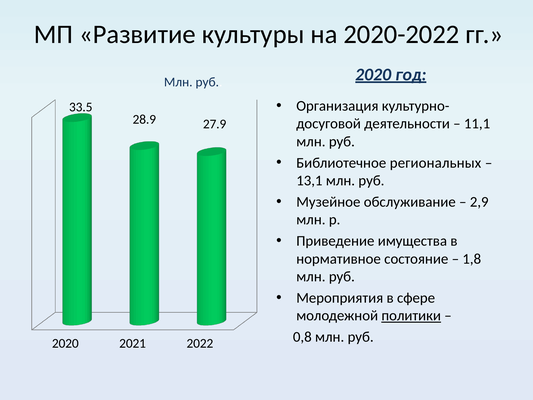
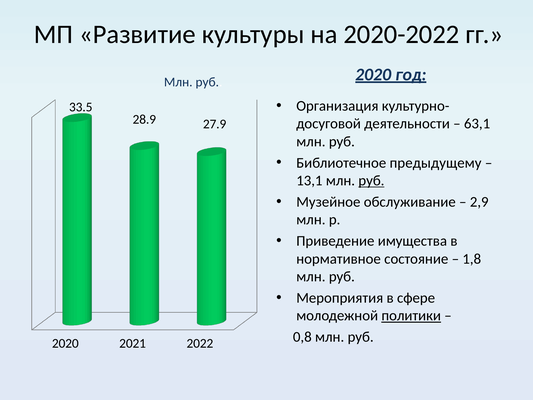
11,1: 11,1 -> 63,1
региональных: региональных -> предыдущему
руб at (371, 181) underline: none -> present
